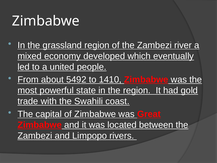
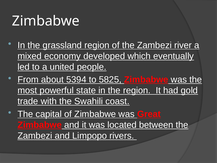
5492: 5492 -> 5394
1410: 1410 -> 5825
